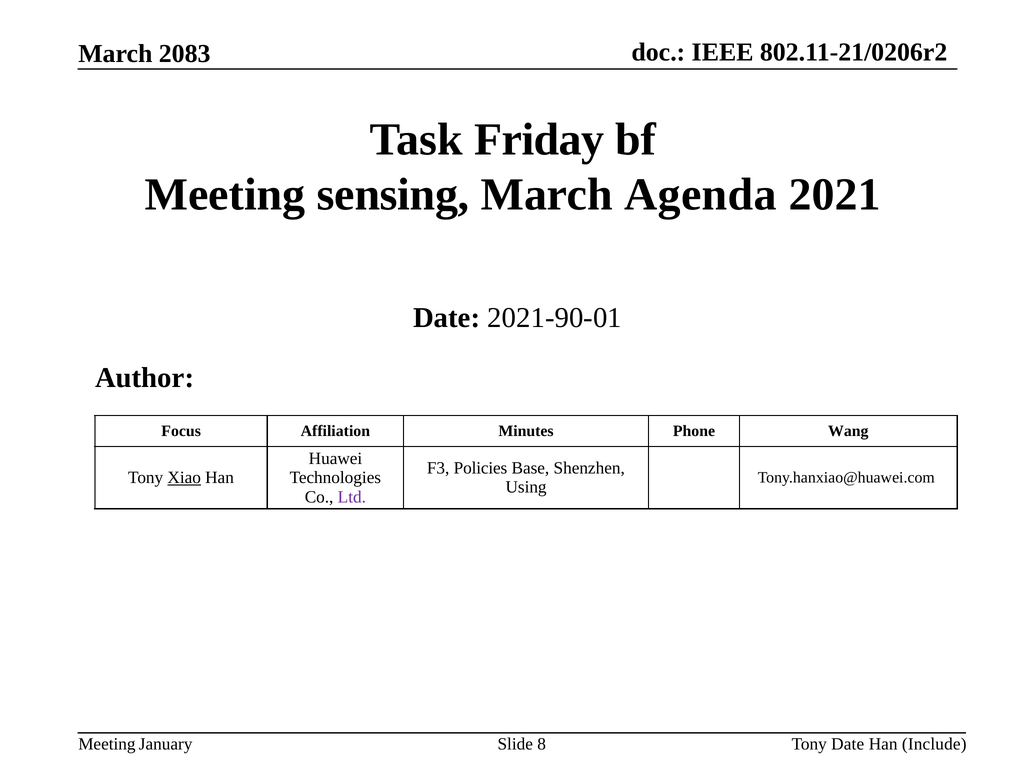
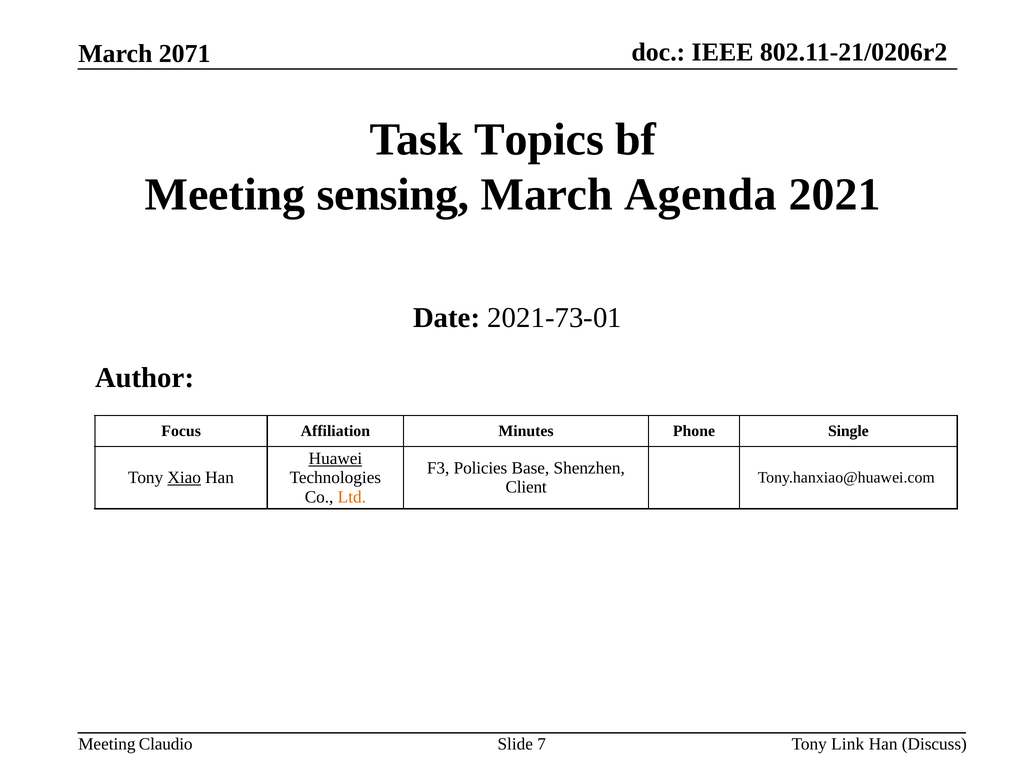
2083: 2083 -> 2071
Friday: Friday -> Topics
2021-90-01: 2021-90-01 -> 2021-73-01
Wang: Wang -> Single
Huawei underline: none -> present
Using: Using -> Client
Ltd colour: purple -> orange
January: January -> Claudio
8: 8 -> 7
Tony Date: Date -> Link
Include: Include -> Discuss
